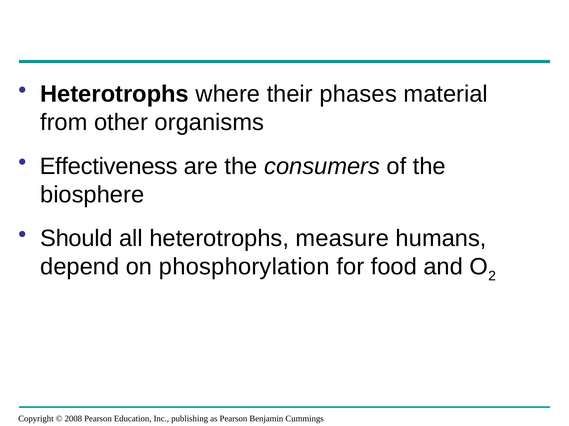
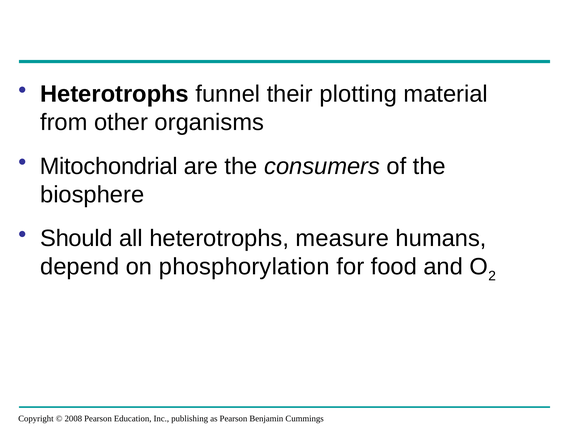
where: where -> funnel
phases: phases -> plotting
Effectiveness: Effectiveness -> Mitochondrial
